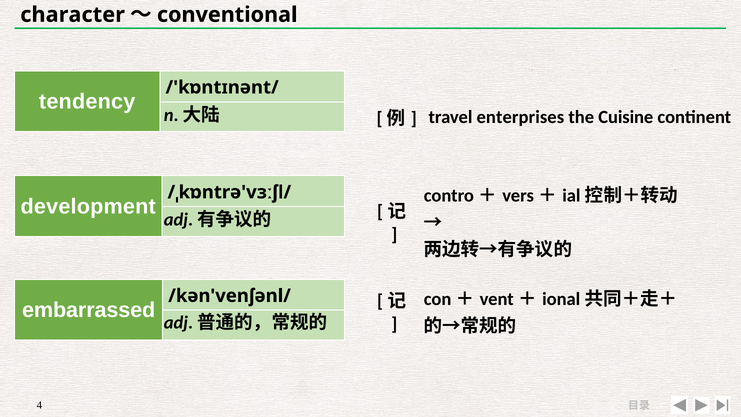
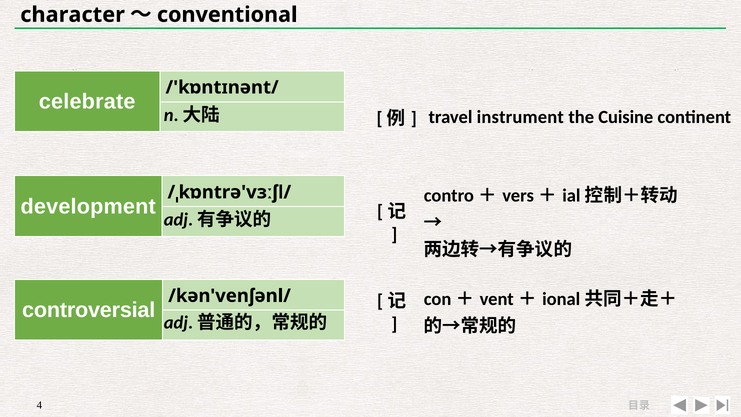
tendency: tendency -> celebrate
enterprises: enterprises -> instrument
embarrassed: embarrassed -> controversial
